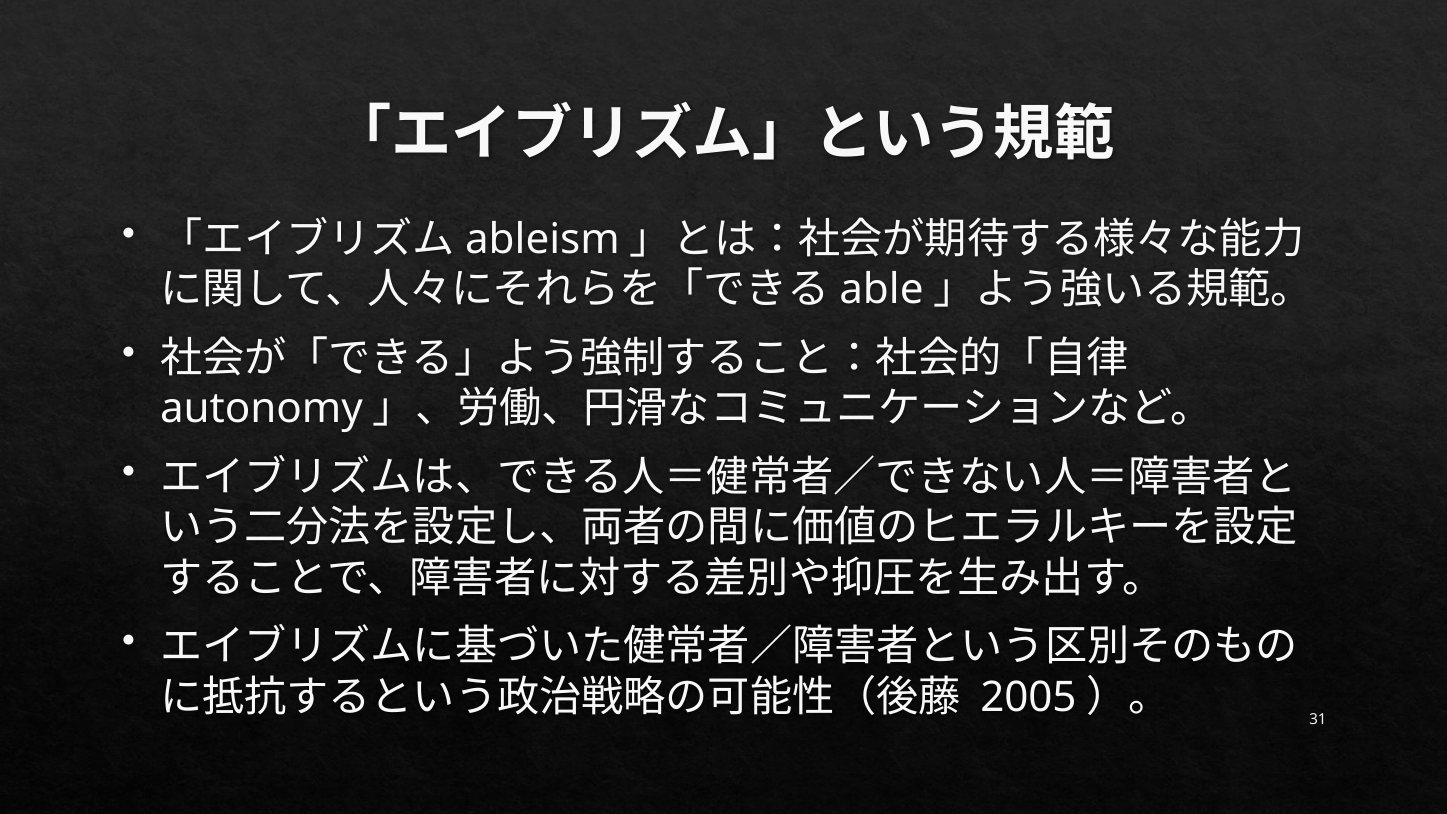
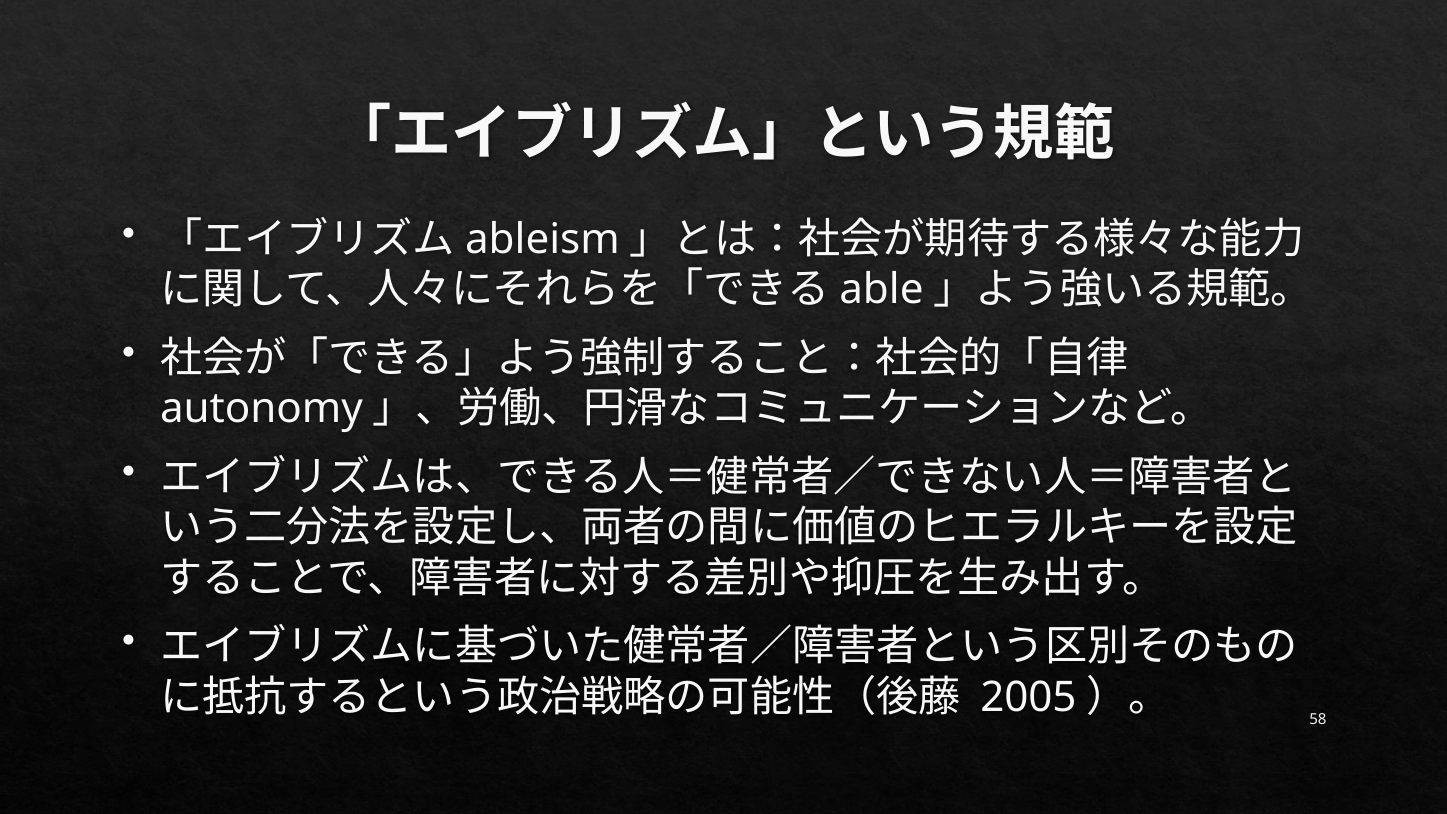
31: 31 -> 58
